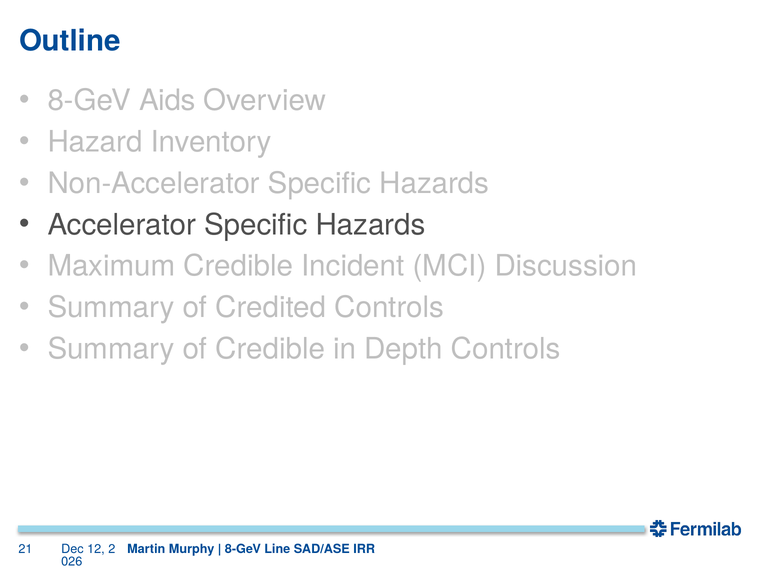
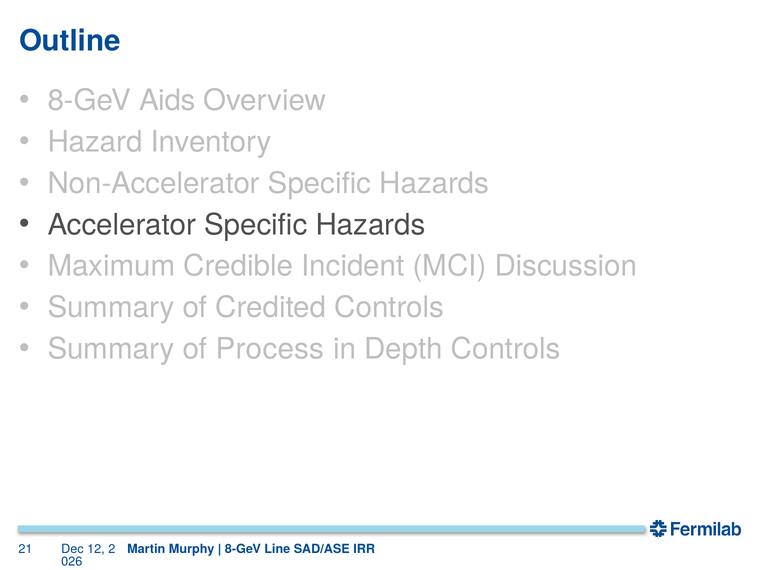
of Credible: Credible -> Process
